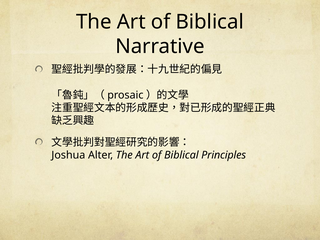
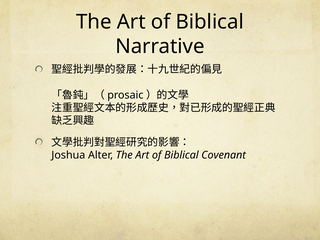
Principles: Principles -> Covenant
